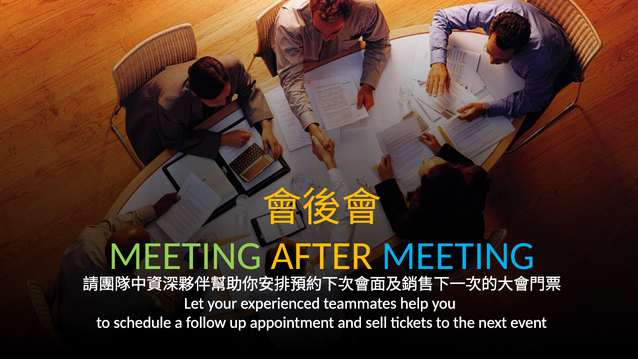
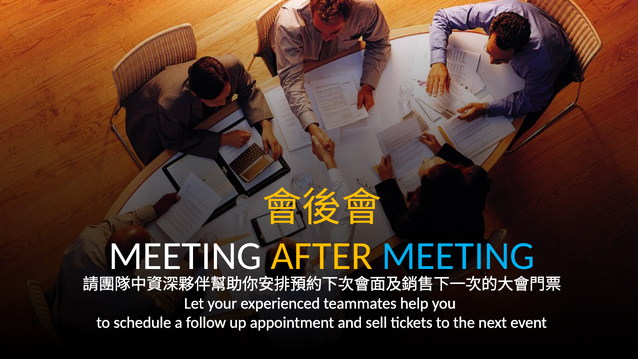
MEETING at (185, 256) colour: light green -> white
